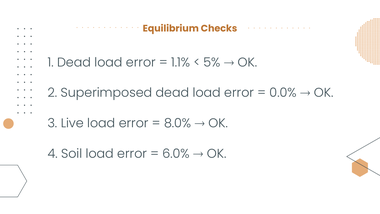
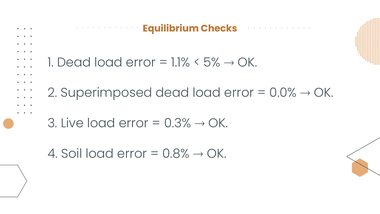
8.0%: 8.0% -> 0.3%
6.0%: 6.0% -> 0.8%
